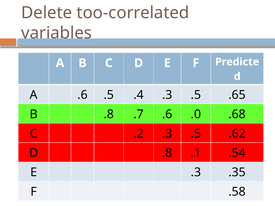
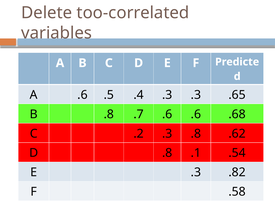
.4 .3 .5: .5 -> .3
.6 .0: .0 -> .6
.2 .3 .5: .5 -> .8
.35: .35 -> .82
